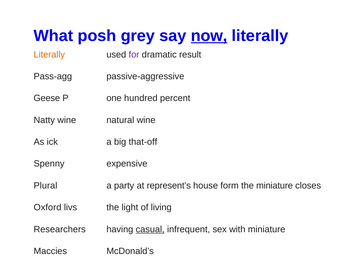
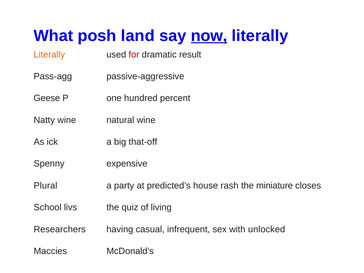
grey: grey -> land
for colour: purple -> red
represent’s: represent’s -> predicted’s
form: form -> rash
Oxford: Oxford -> School
light: light -> quiz
casual underline: present -> none
with miniature: miniature -> unlocked
